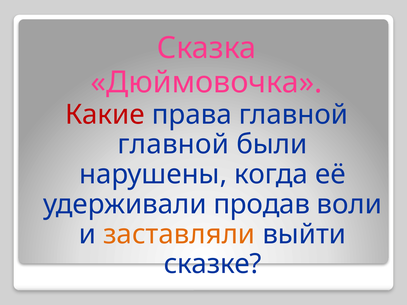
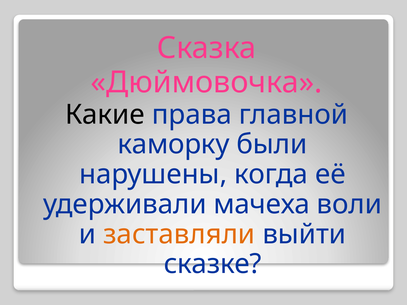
Какие colour: red -> black
главной at (173, 145): главной -> каморку
продав: продав -> мачеха
